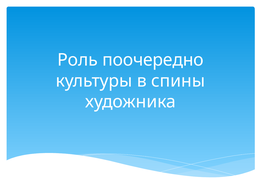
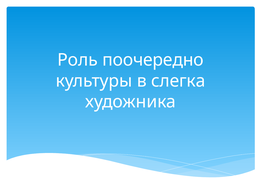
спины: спины -> слегка
